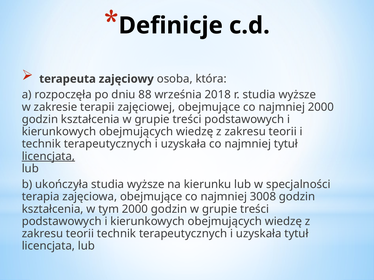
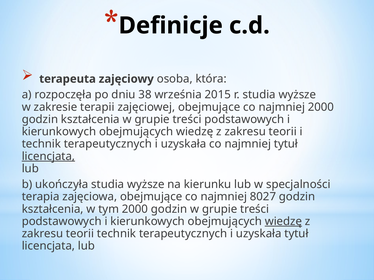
88: 88 -> 38
2018: 2018 -> 2015
3008: 3008 -> 8027
wiedzę at (283, 222) underline: none -> present
